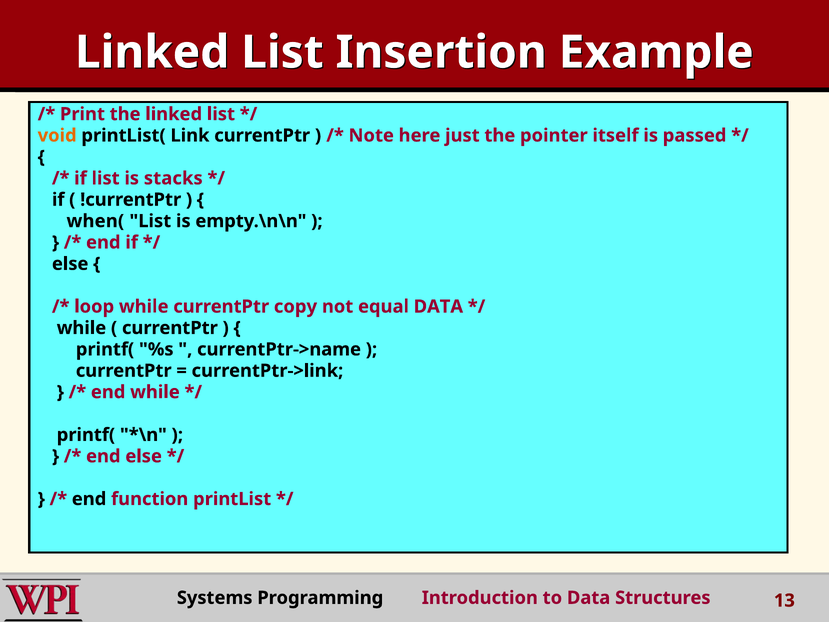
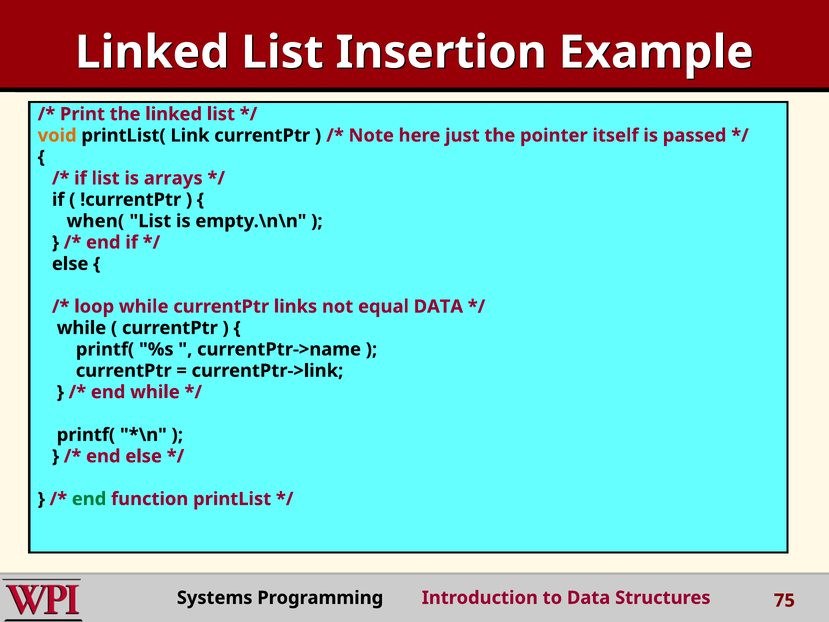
stacks: stacks -> arrays
copy: copy -> links
end at (89, 499) colour: black -> green
13: 13 -> 75
